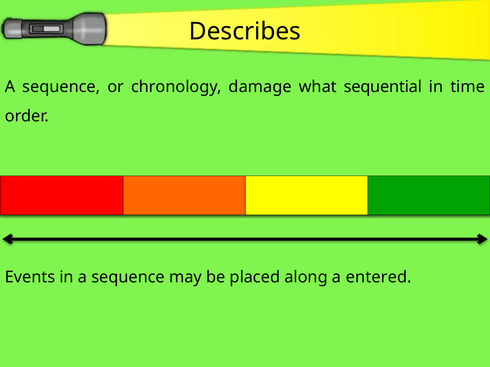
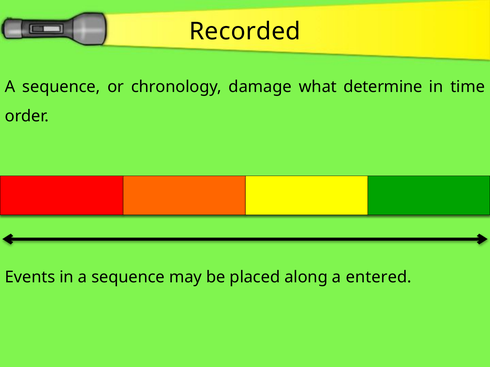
Describes: Describes -> Recorded
sequential: sequential -> determine
